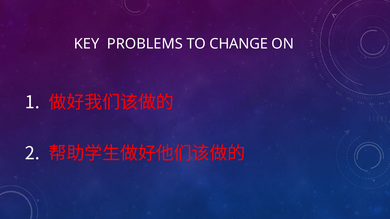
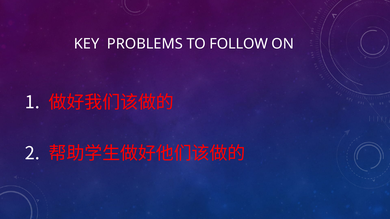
CHANGE: CHANGE -> FOLLOW
